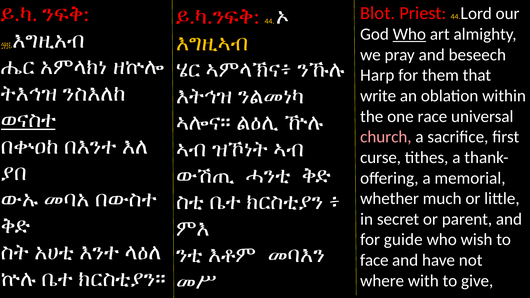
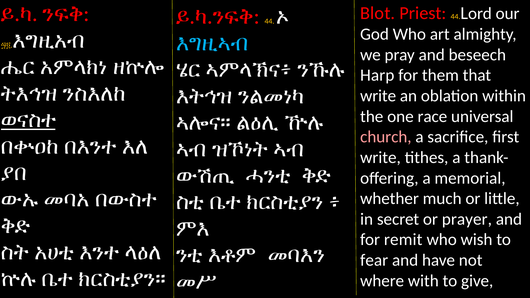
Who at (409, 34) underline: present -> none
እግዚኣብ colour: yellow -> light blue
curse at (381, 158): curse -> write
parent: parent -> prayer
guide: guide -> remit
face: face -> fear
